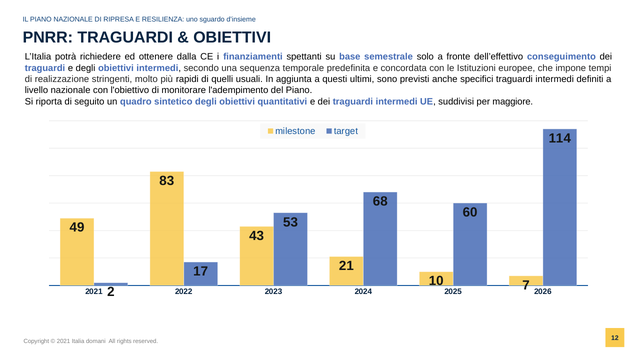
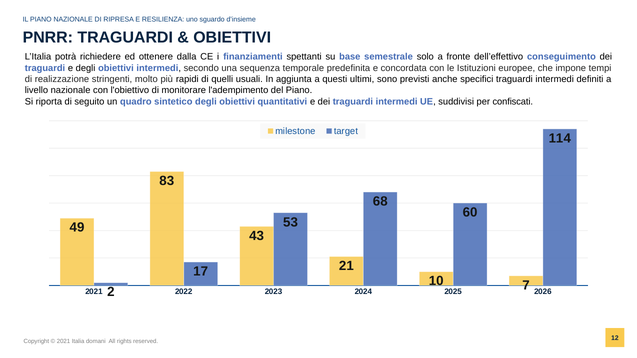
maggiore: maggiore -> confiscati
